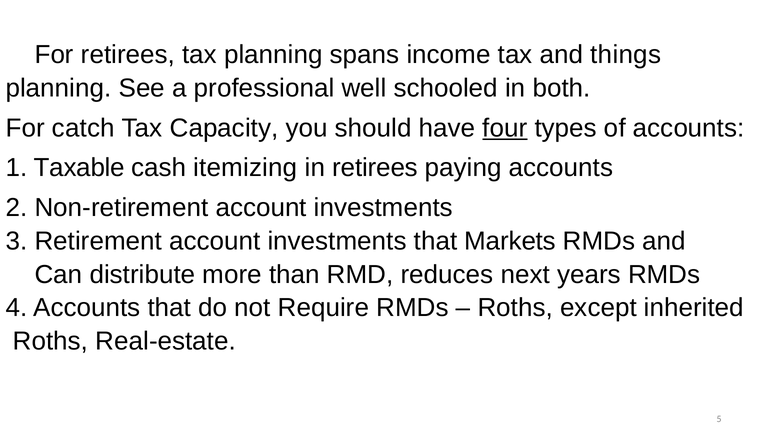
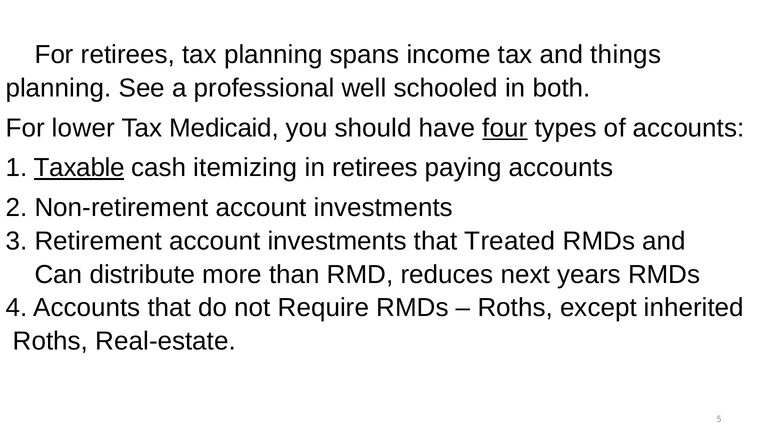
catch: catch -> lower
Capacity: Capacity -> Medicaid
Taxable underline: none -> present
Markets: Markets -> Treated
